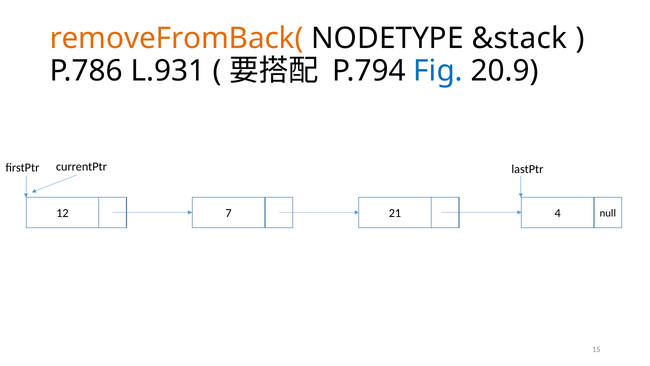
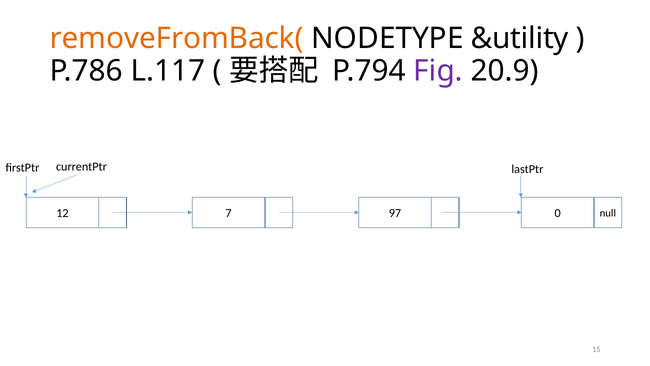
&stack: &stack -> &utility
L.931: L.931 -> L.117
Fig colour: blue -> purple
21: 21 -> 97
4: 4 -> 0
